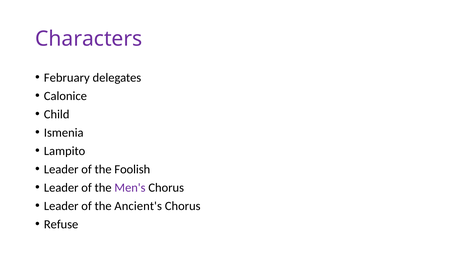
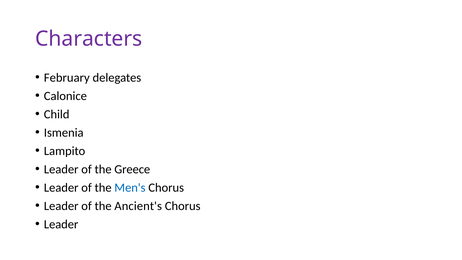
Foolish: Foolish -> Greece
Men's colour: purple -> blue
Refuse at (61, 224): Refuse -> Leader
